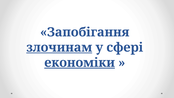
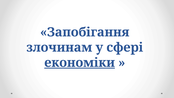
злочинам underline: present -> none
